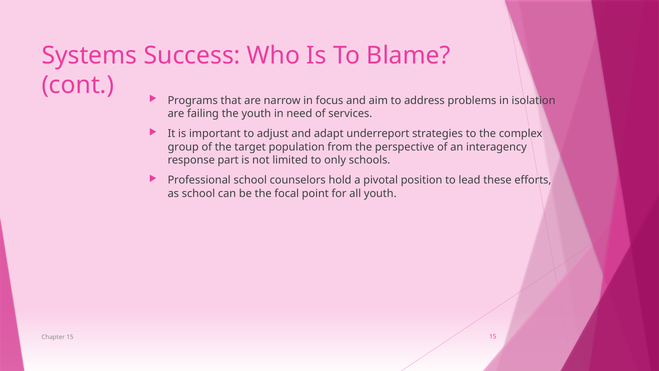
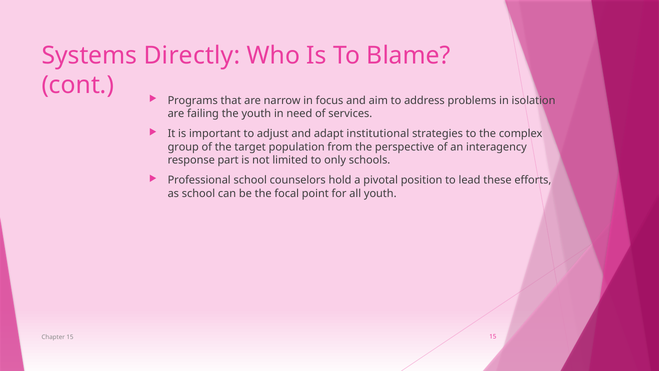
Success: Success -> Directly
underreport: underreport -> institutional
